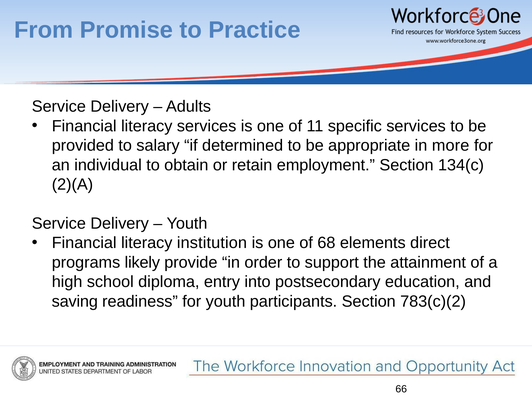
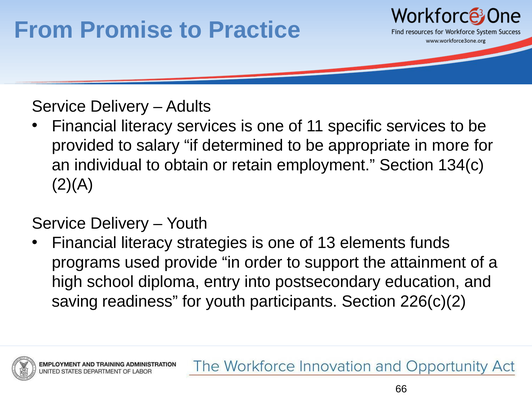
institution: institution -> strategies
68: 68 -> 13
direct: direct -> funds
likely: likely -> used
783(c)(2: 783(c)(2 -> 226(c)(2
